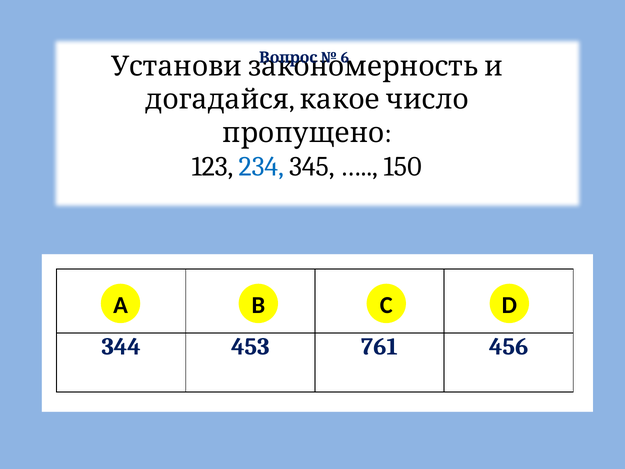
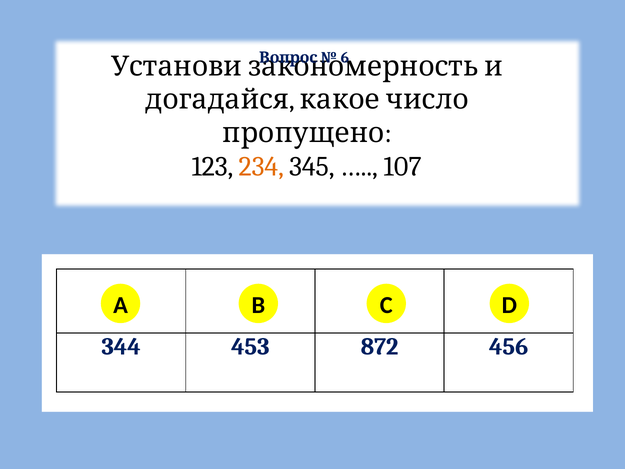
234 colour: blue -> orange
150: 150 -> 107
761: 761 -> 872
